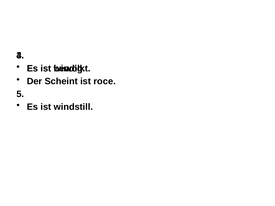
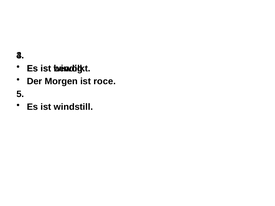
Scheint: Scheint -> Morgen
